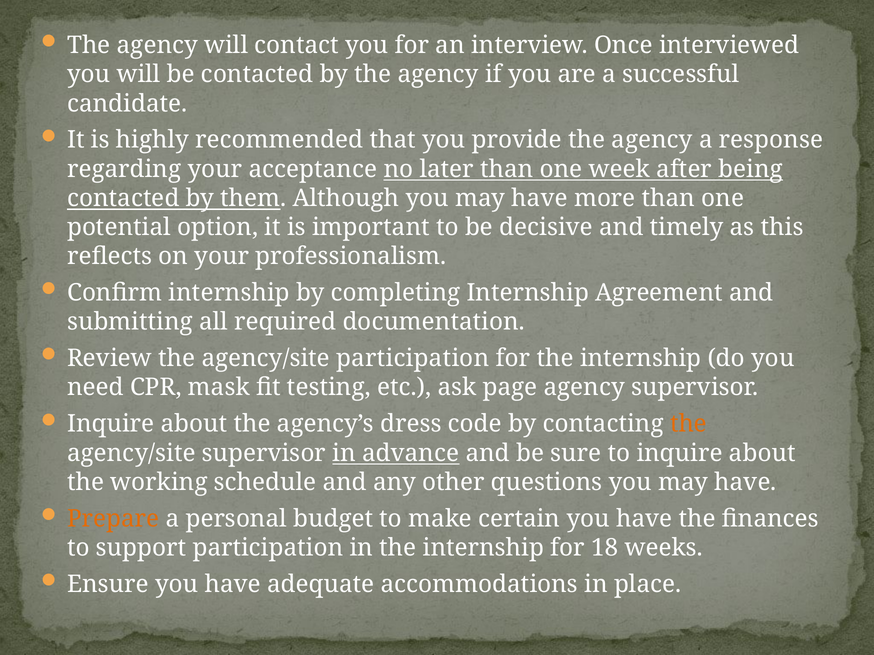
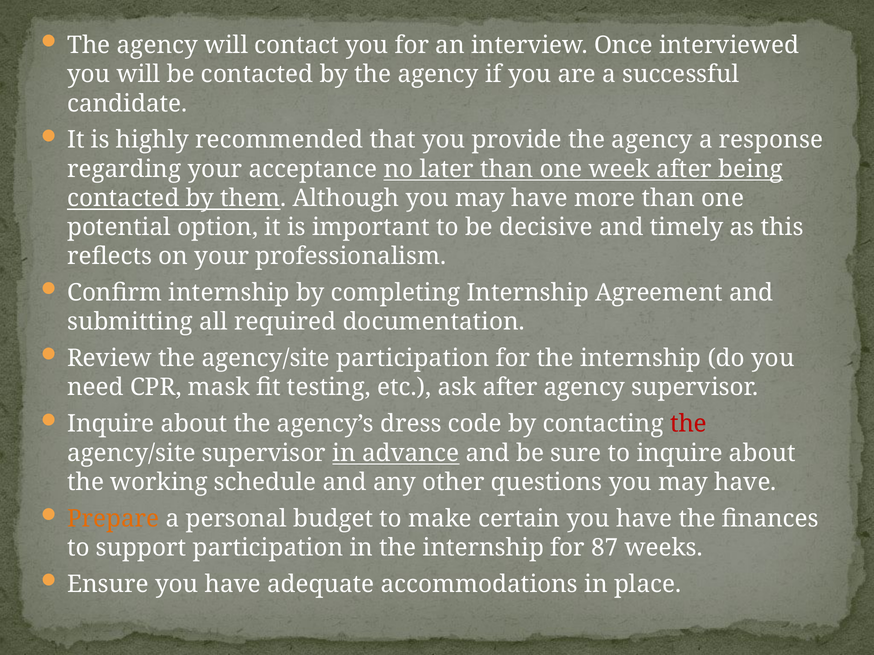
ask page: page -> after
the at (688, 424) colour: orange -> red
18: 18 -> 87
